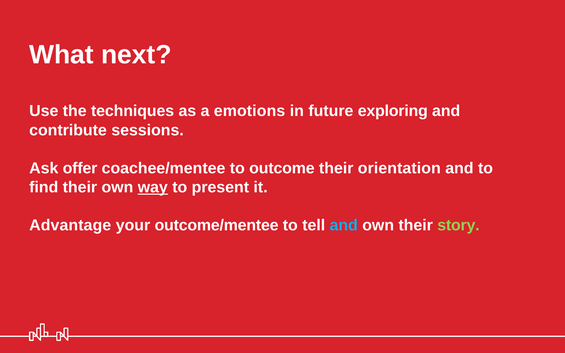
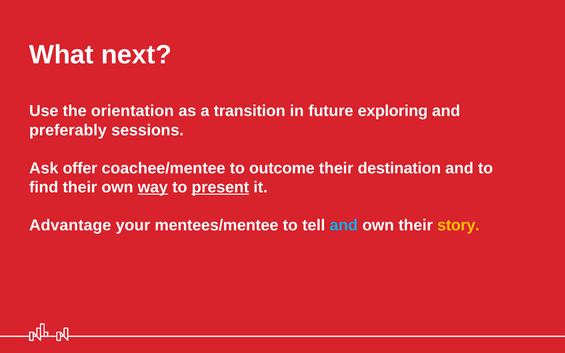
techniques: techniques -> orientation
emotions: emotions -> transition
contribute: contribute -> preferably
orientation: orientation -> destination
present underline: none -> present
outcome/mentee: outcome/mentee -> mentees/mentee
story colour: light green -> yellow
